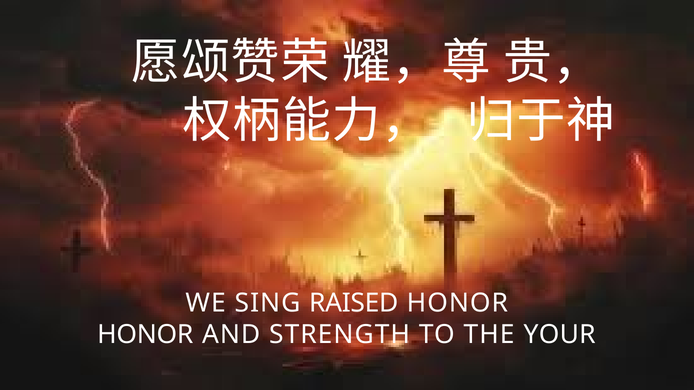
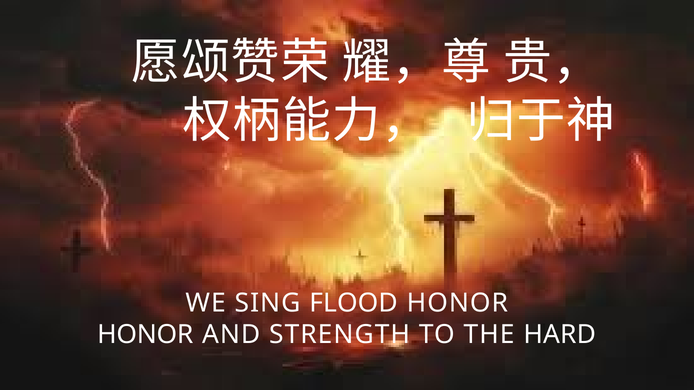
RAISED: RAISED -> FLOOD
YOUR: YOUR -> HARD
